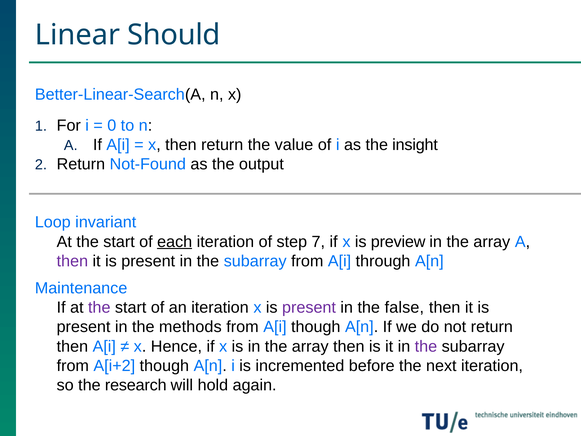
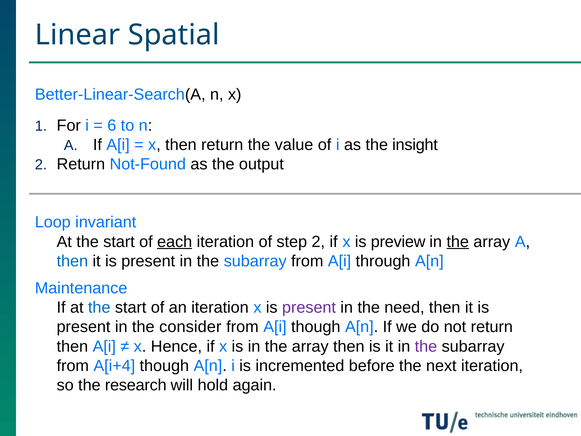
Should: Should -> Spatial
0: 0 -> 6
step 7: 7 -> 2
the at (458, 242) underline: none -> present
then at (72, 261) colour: purple -> blue
the at (99, 307) colour: purple -> blue
false: false -> need
methods: methods -> consider
A[i+2: A[i+2 -> A[i+4
